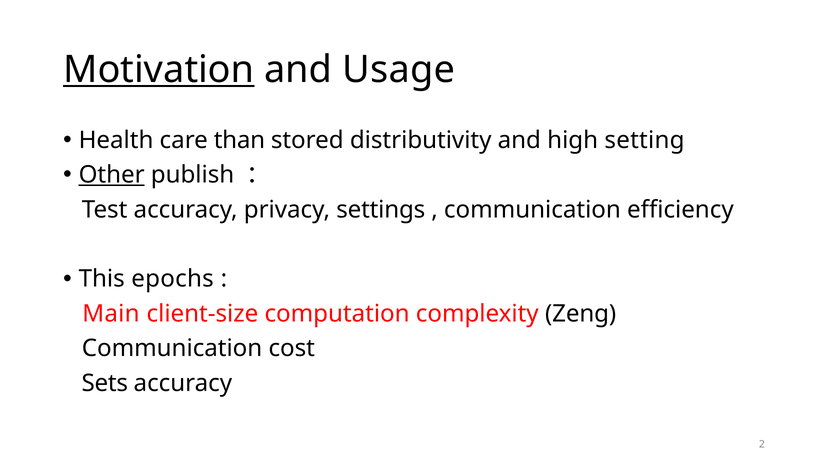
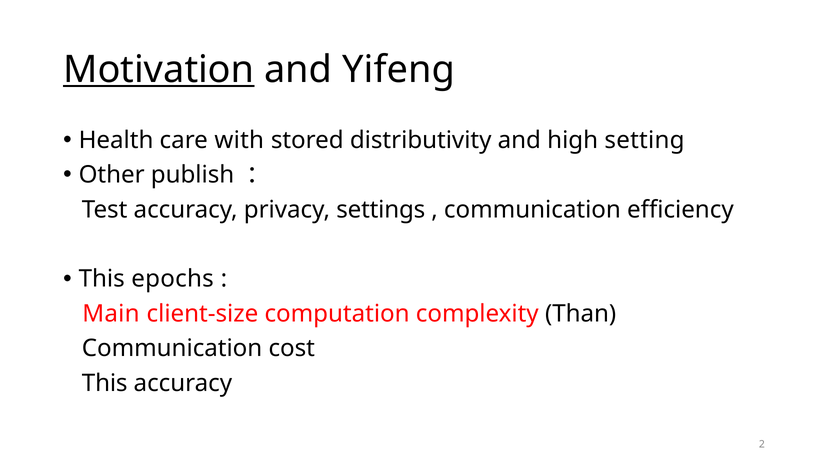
Usage: Usage -> Yifeng
than: than -> with
Other underline: present -> none
Zeng: Zeng -> Than
Sets at (105, 383): Sets -> This
